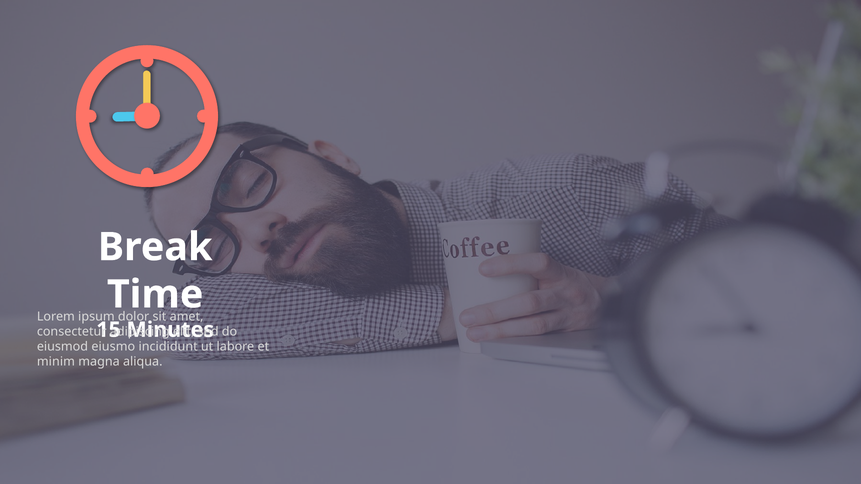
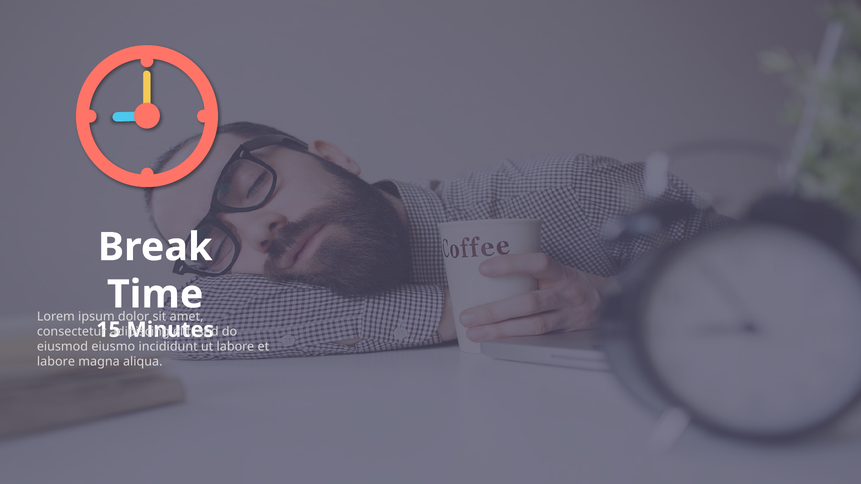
minim at (56, 362): minim -> labore
